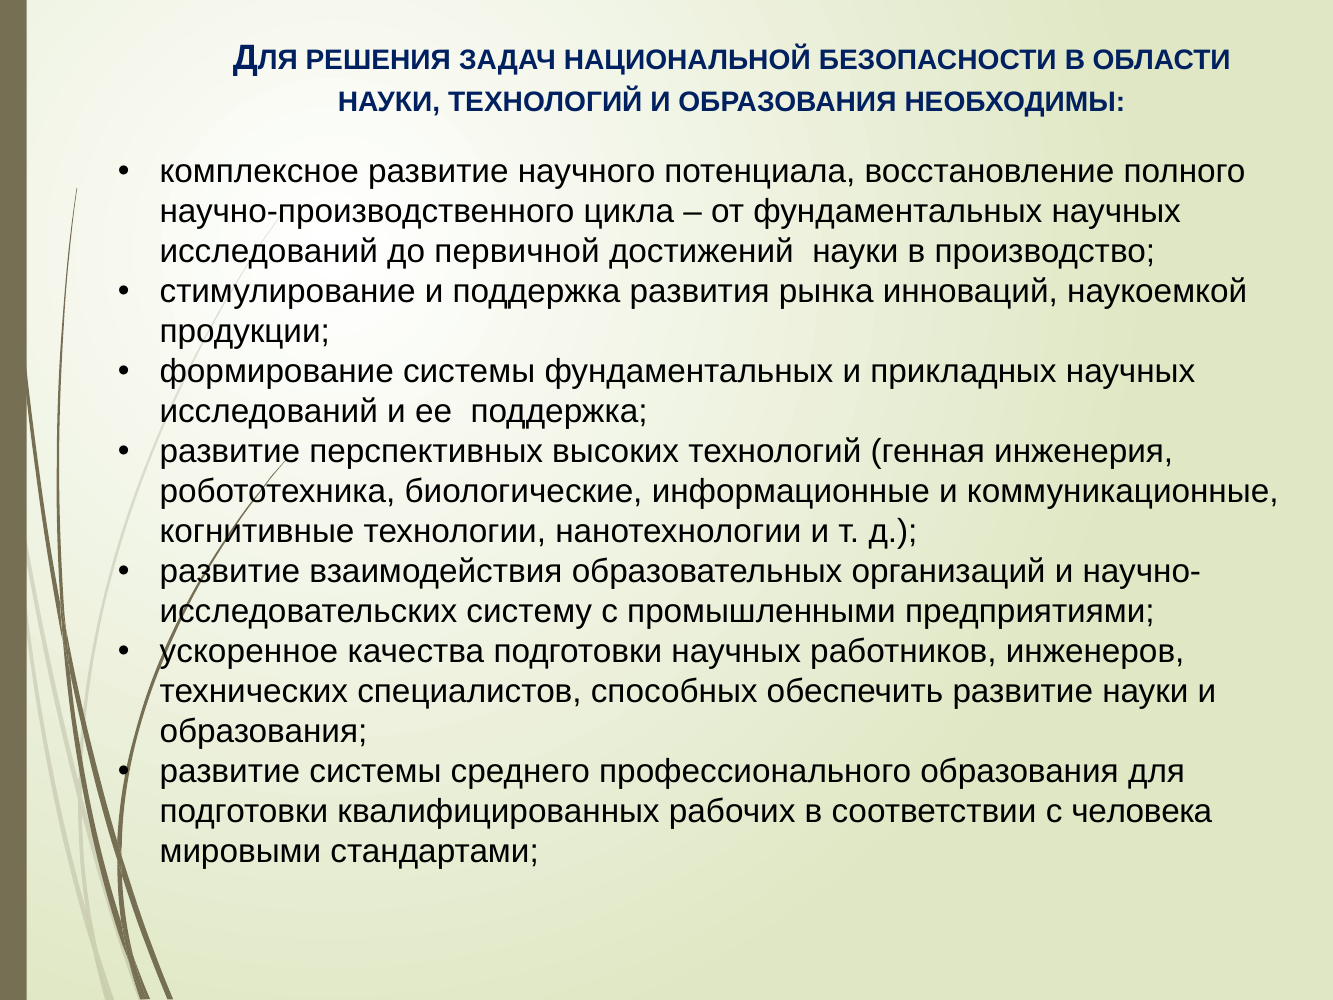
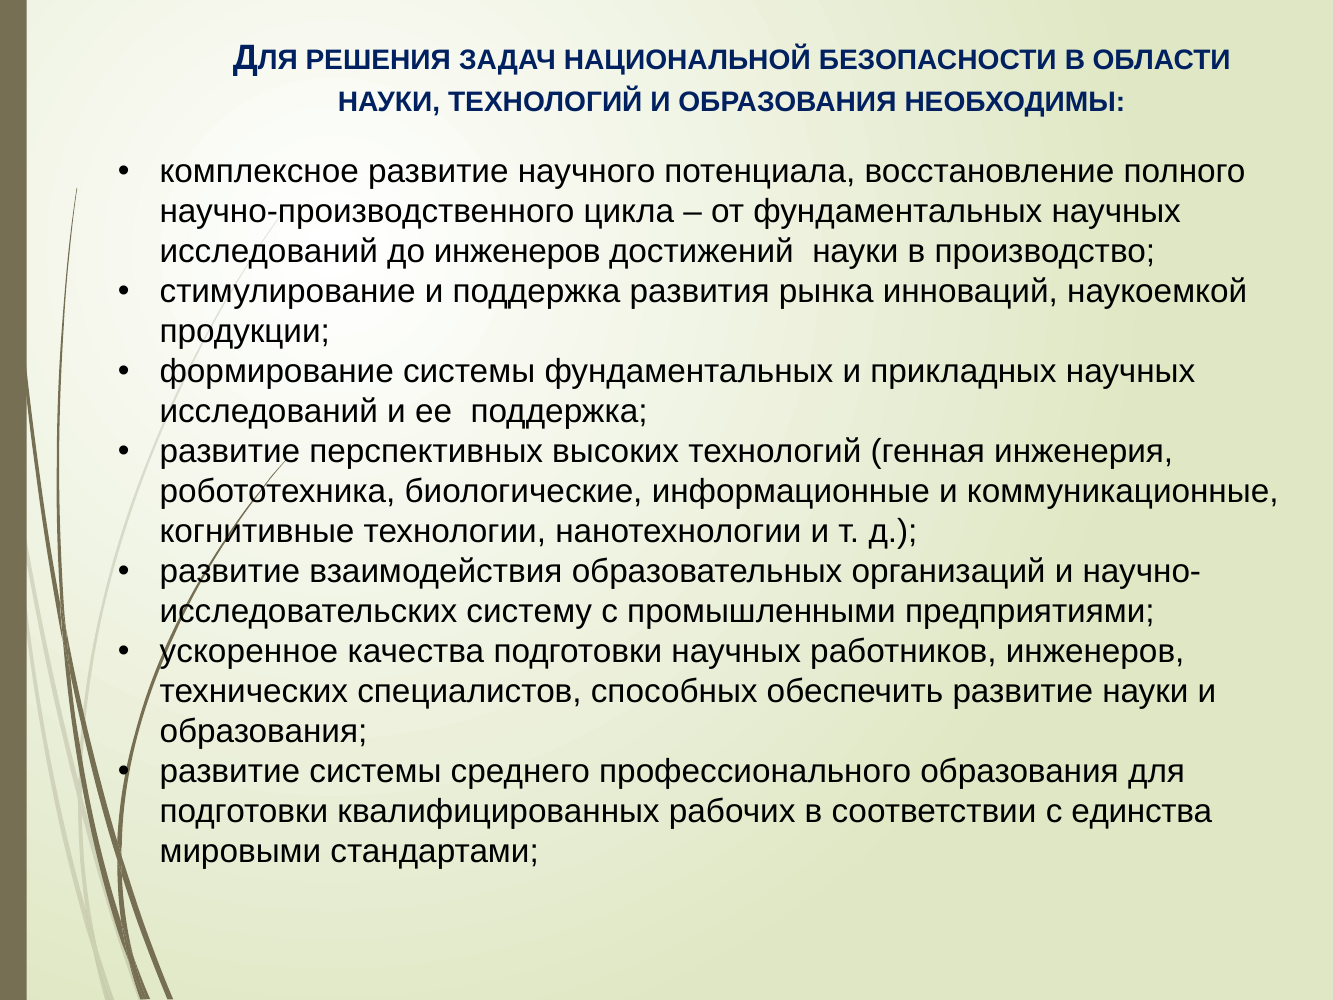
до первичной: первичной -> инженеров
человека: человека -> единства
